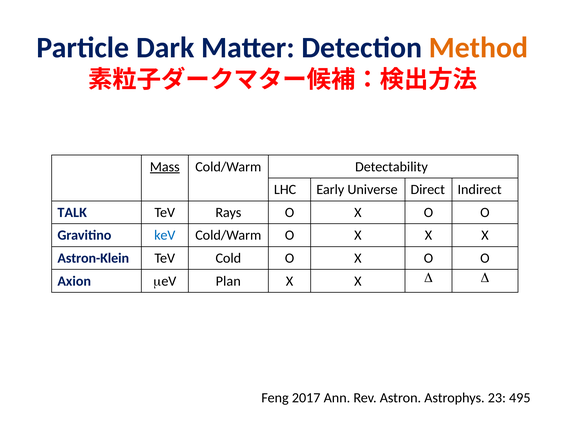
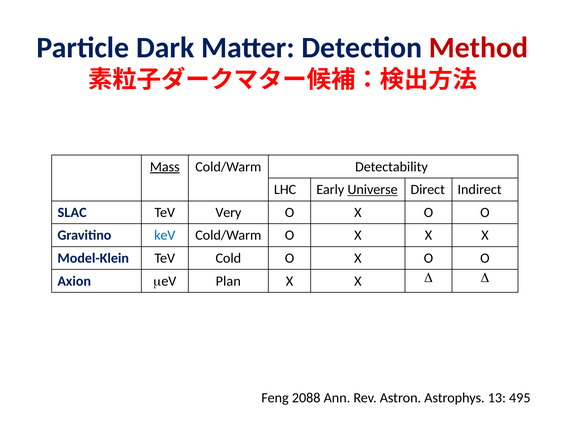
Method colour: orange -> red
Universe underline: none -> present
TALK: TALK -> SLAC
Rays: Rays -> Very
Astron-Klein: Astron-Klein -> Model-Klein
2017: 2017 -> 2088
23: 23 -> 13
